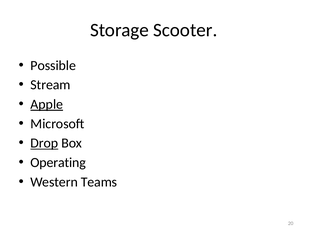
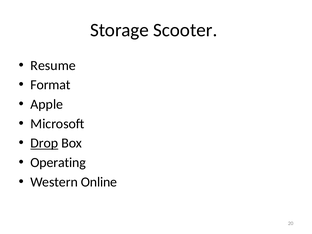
Possible: Possible -> Resume
Stream: Stream -> Format
Apple underline: present -> none
Teams: Teams -> Online
